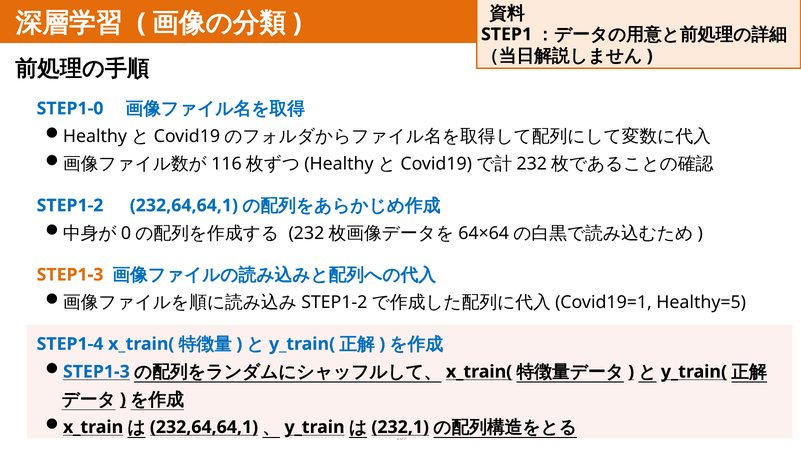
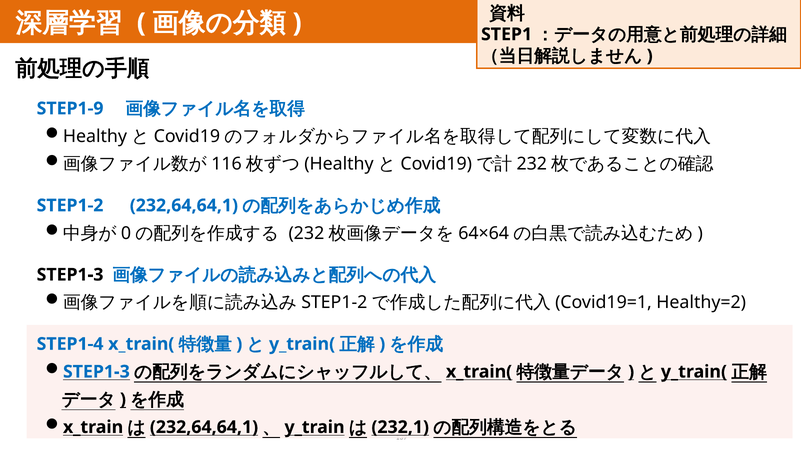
STEP1-0: STEP1-0 -> STEP1-9
STEP1-3 at (70, 275) colour: orange -> black
Healthy=5: Healthy=5 -> Healthy=2
